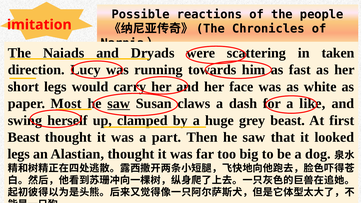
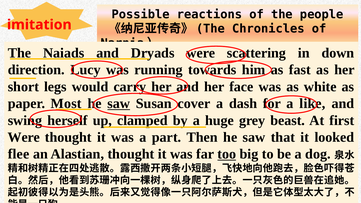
taken: taken -> down
claws: claws -> cover
Beast at (24, 137): Beast -> Were
legs at (19, 154): legs -> flee
too underline: none -> present
